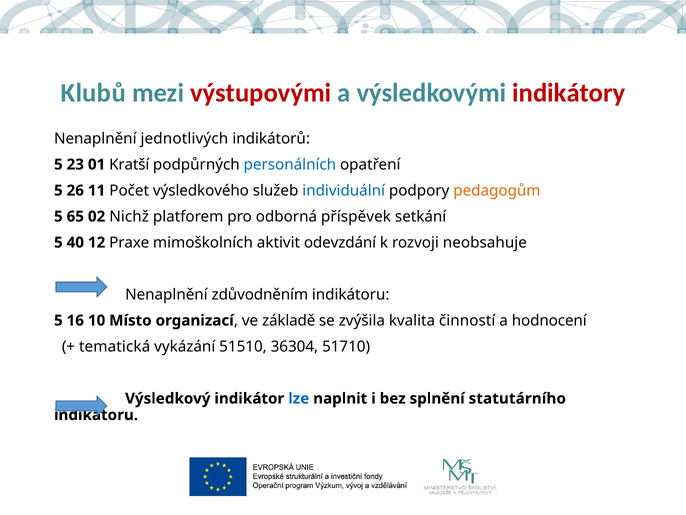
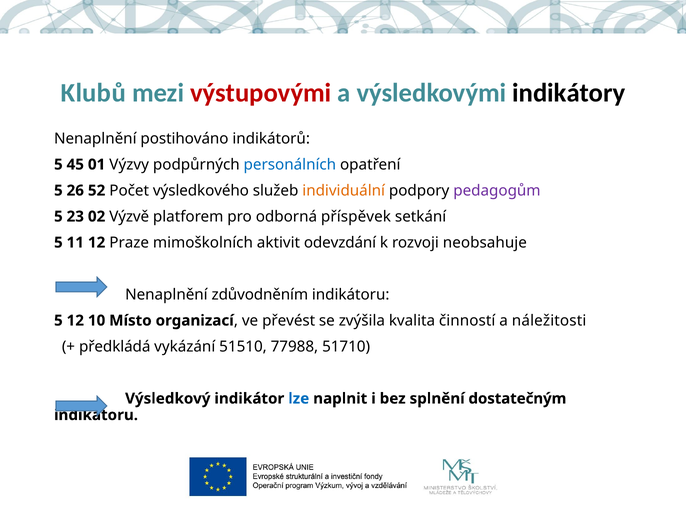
indikátory colour: red -> black
jednotlivých: jednotlivých -> postihováno
23: 23 -> 45
Kratší: Kratší -> Výzvy
11: 11 -> 52
individuální colour: blue -> orange
pedagogům colour: orange -> purple
65: 65 -> 23
Nichž: Nichž -> Výzvě
40: 40 -> 11
Praxe: Praxe -> Praze
5 16: 16 -> 12
základě: základě -> převést
hodnocení: hodnocení -> náležitosti
tematická: tematická -> předkládá
36304: 36304 -> 77988
statutárního: statutárního -> dostatečným
